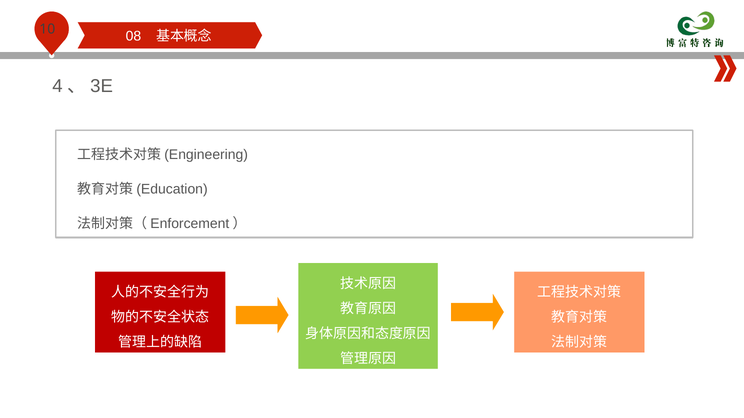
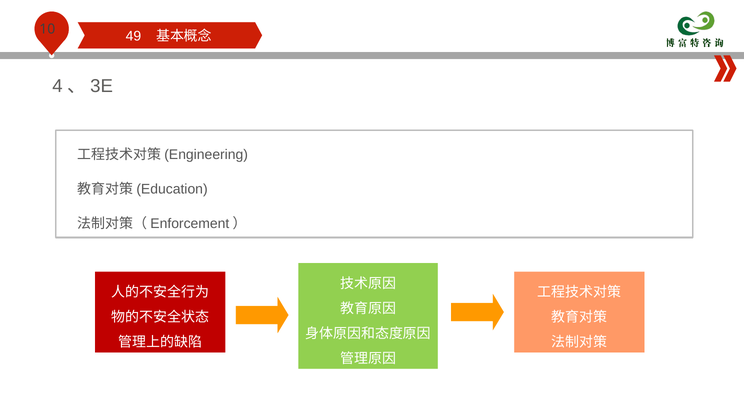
08: 08 -> 49
